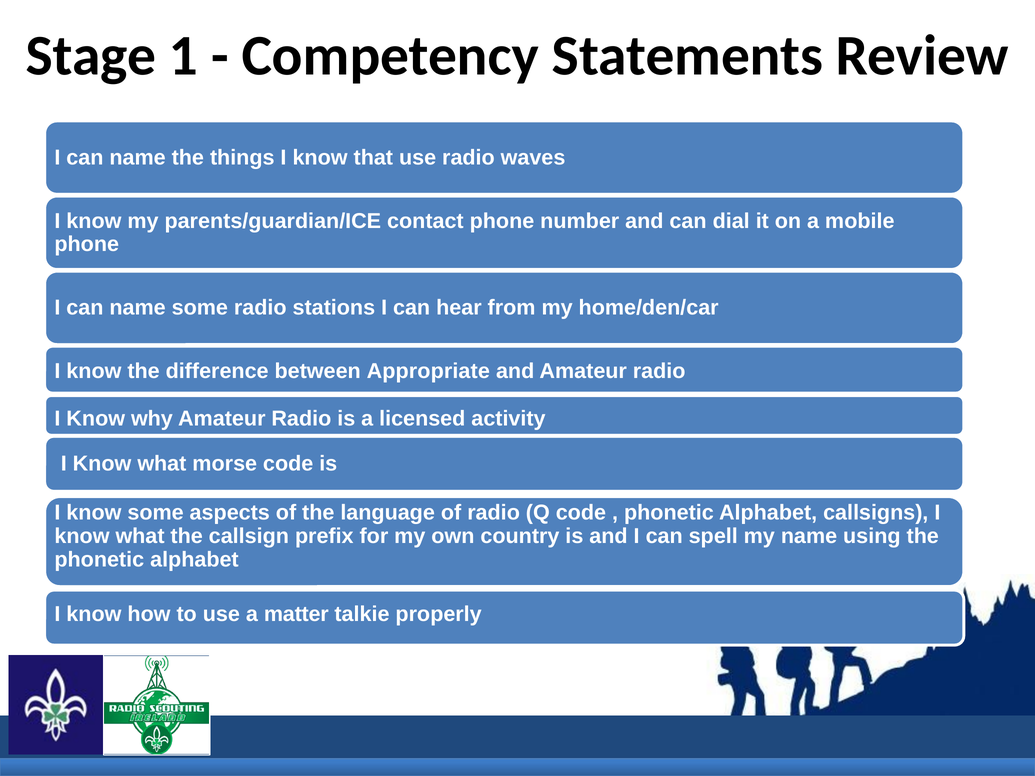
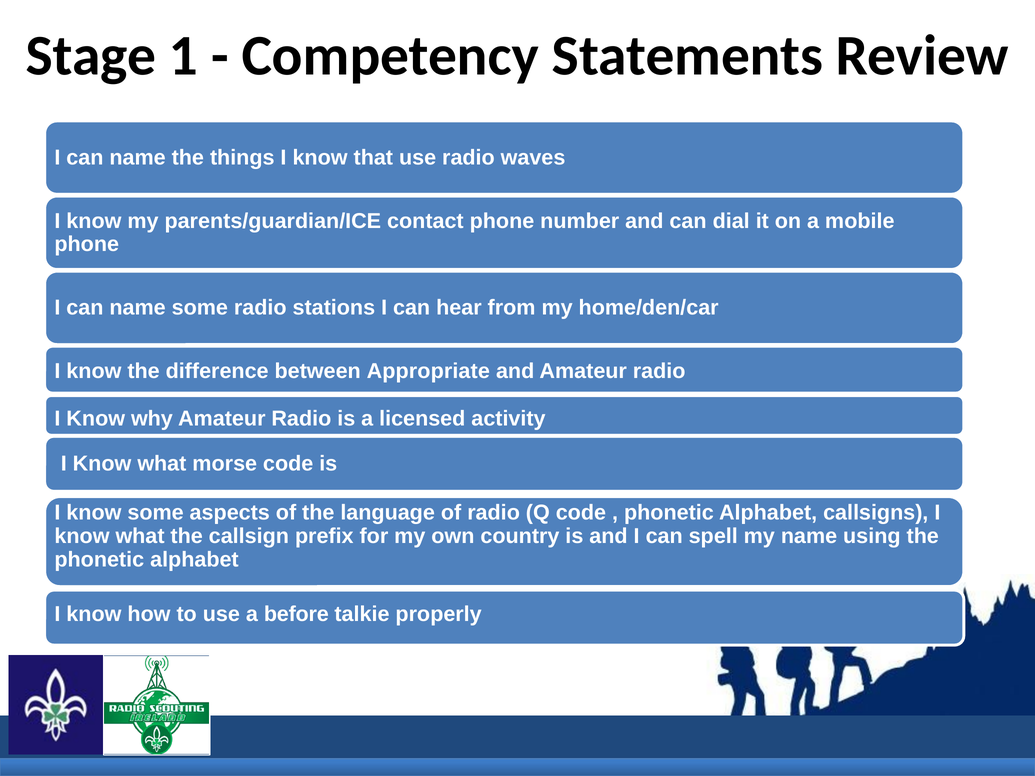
matter: matter -> before
